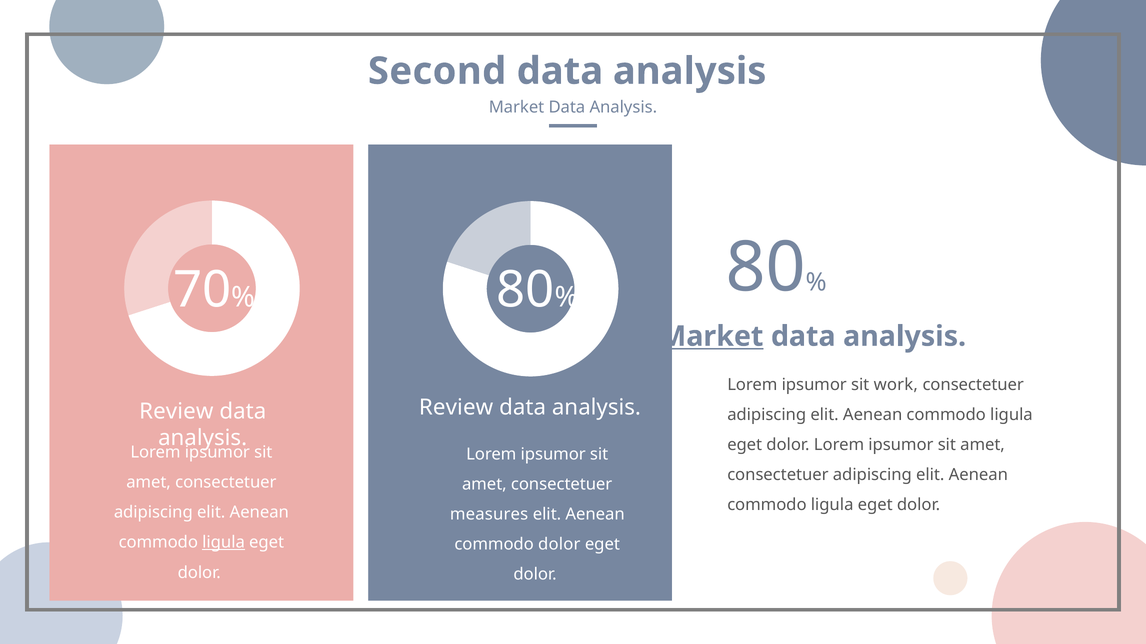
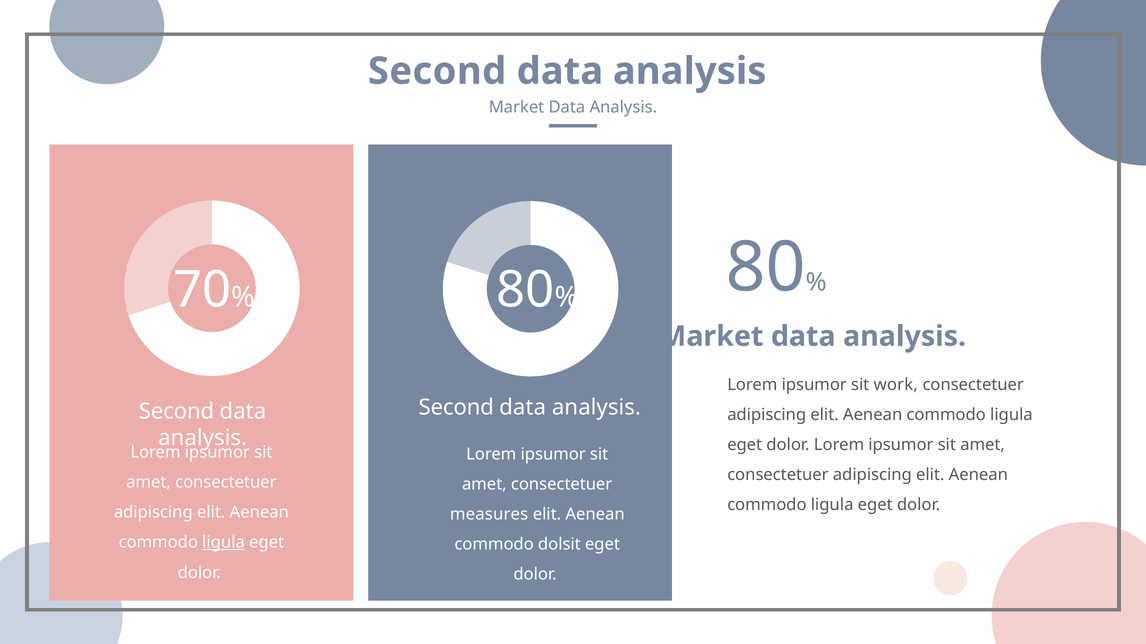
Market at (711, 337) underline: present -> none
Review at (456, 408): Review -> Second
Review at (176, 412): Review -> Second
commodo dolor: dolor -> dolsit
